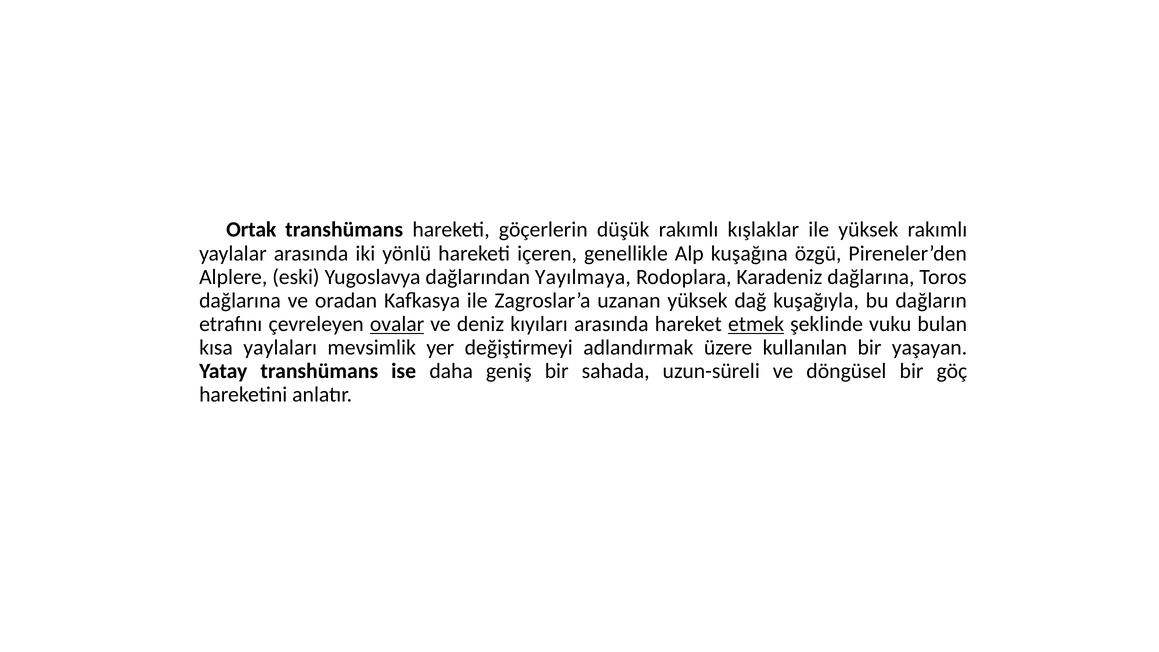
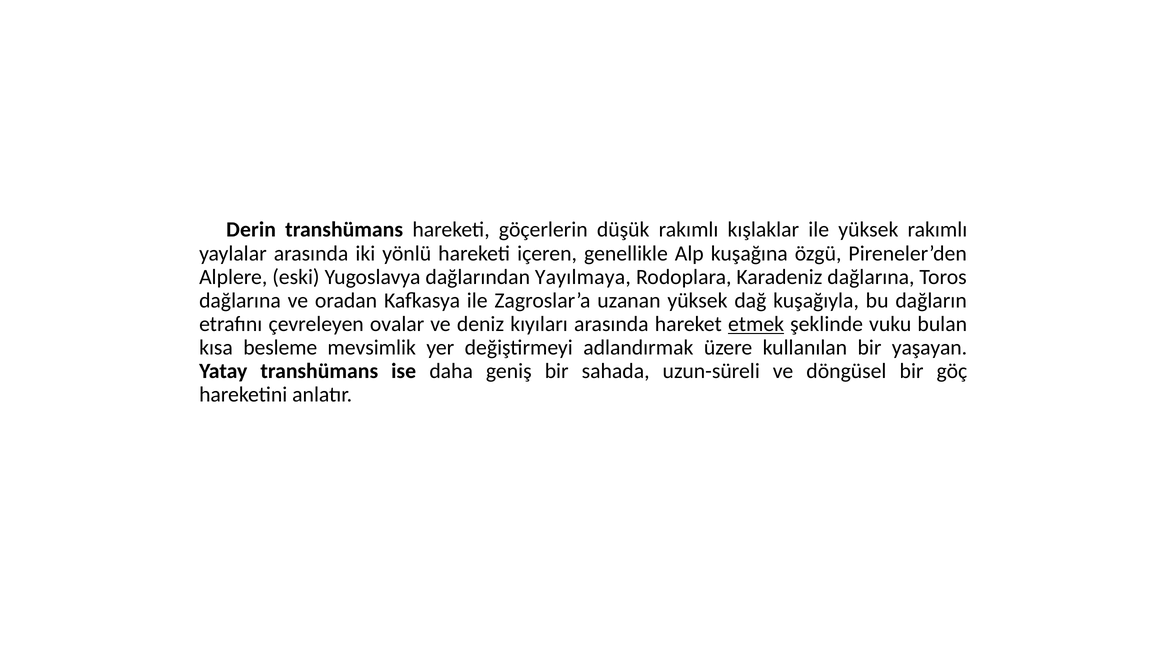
Ortak: Ortak -> Derin
ovalar underline: present -> none
yaylaları: yaylaları -> besleme
